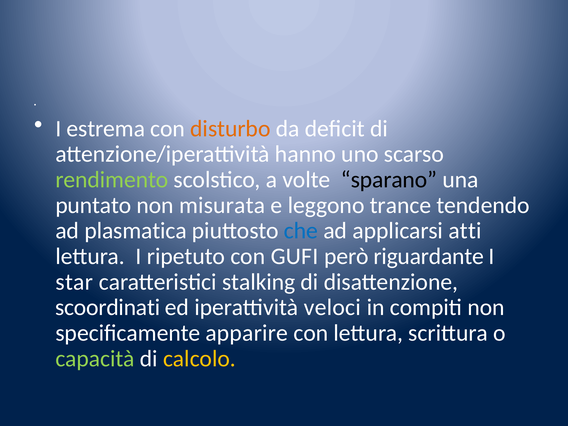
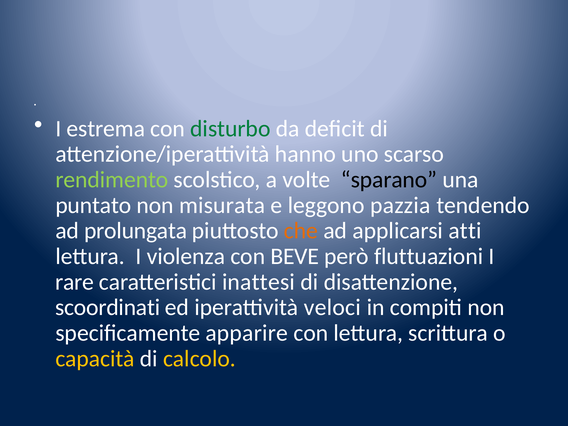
disturbo colour: orange -> green
trance: trance -> pazzia
plasmatica: plasmatica -> prolungata
che colour: blue -> orange
ripetuto: ripetuto -> violenza
GUFI: GUFI -> BEVE
riguardante: riguardante -> fluttuazioni
star: star -> rare
stalking: stalking -> inattesi
capacità colour: light green -> yellow
